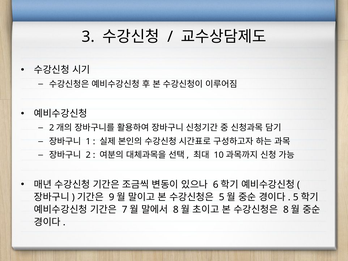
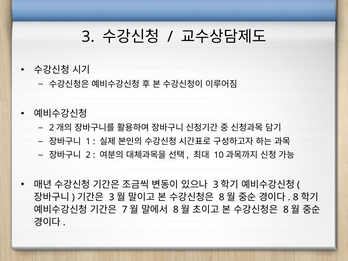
6 at (216, 185): 6 -> 3
9 at (112, 197): 9 -> 3
5 at (222, 197): 5 -> 8
5 at (296, 197): 5 -> 8
